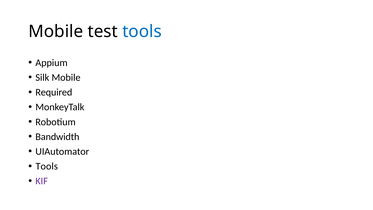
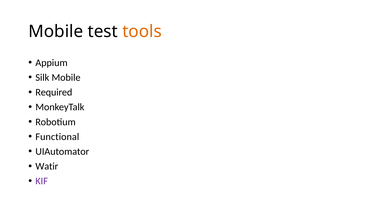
tools at (142, 31) colour: blue -> orange
Bandwidth: Bandwidth -> Functional
Tools at (47, 166): Tools -> Watir
